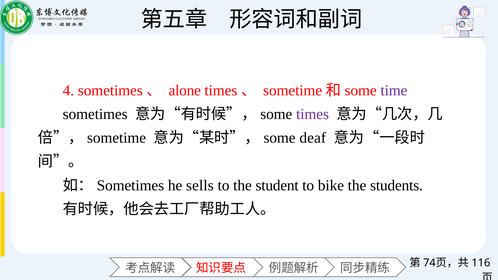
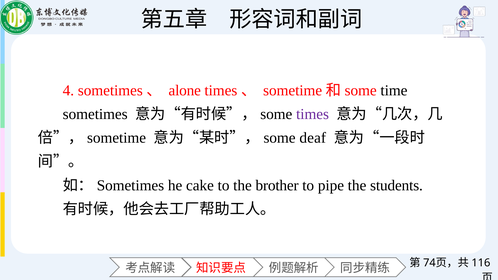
time colour: purple -> black
sells: sells -> cake
student: student -> brother
bike: bike -> pipe
